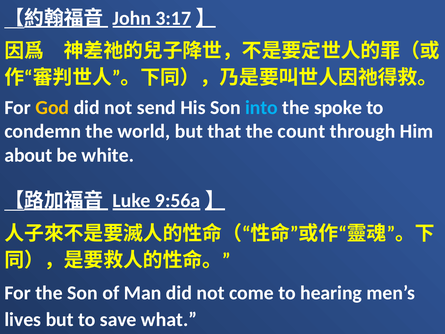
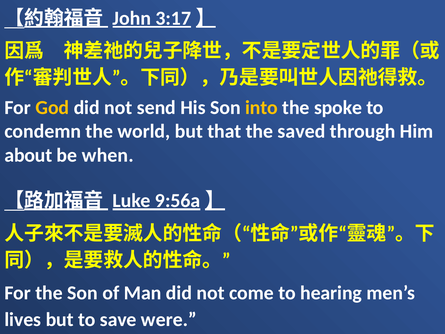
into colour: light blue -> yellow
count: count -> saved
white: white -> when
what: what -> were
